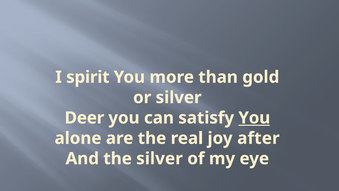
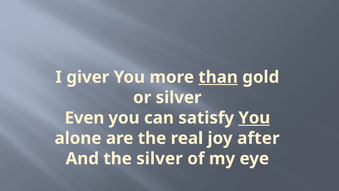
spirit: spirit -> giver
than underline: none -> present
Deer: Deer -> Even
